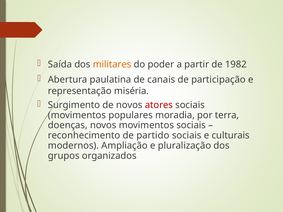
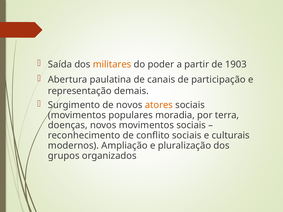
1982: 1982 -> 1903
miséria: miséria -> demais
atores colour: red -> orange
partido: partido -> conflito
